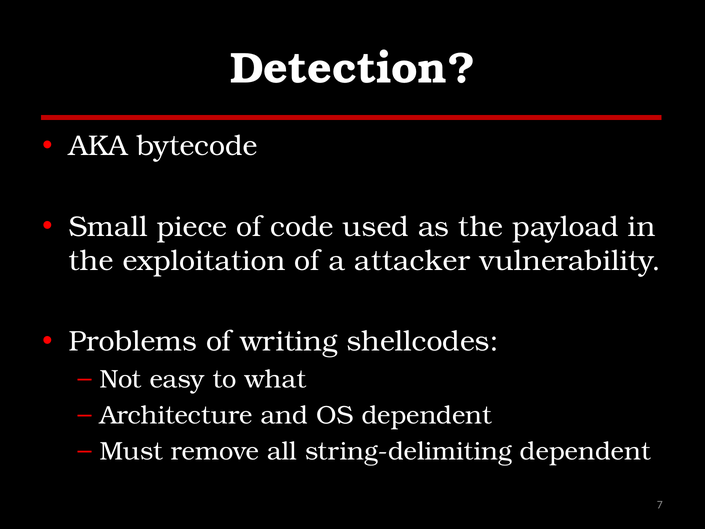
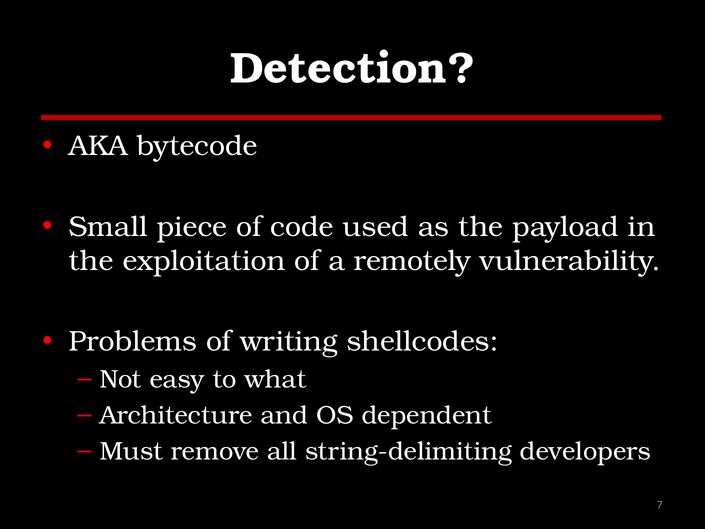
attacker: attacker -> remotely
string-delimiting dependent: dependent -> developers
